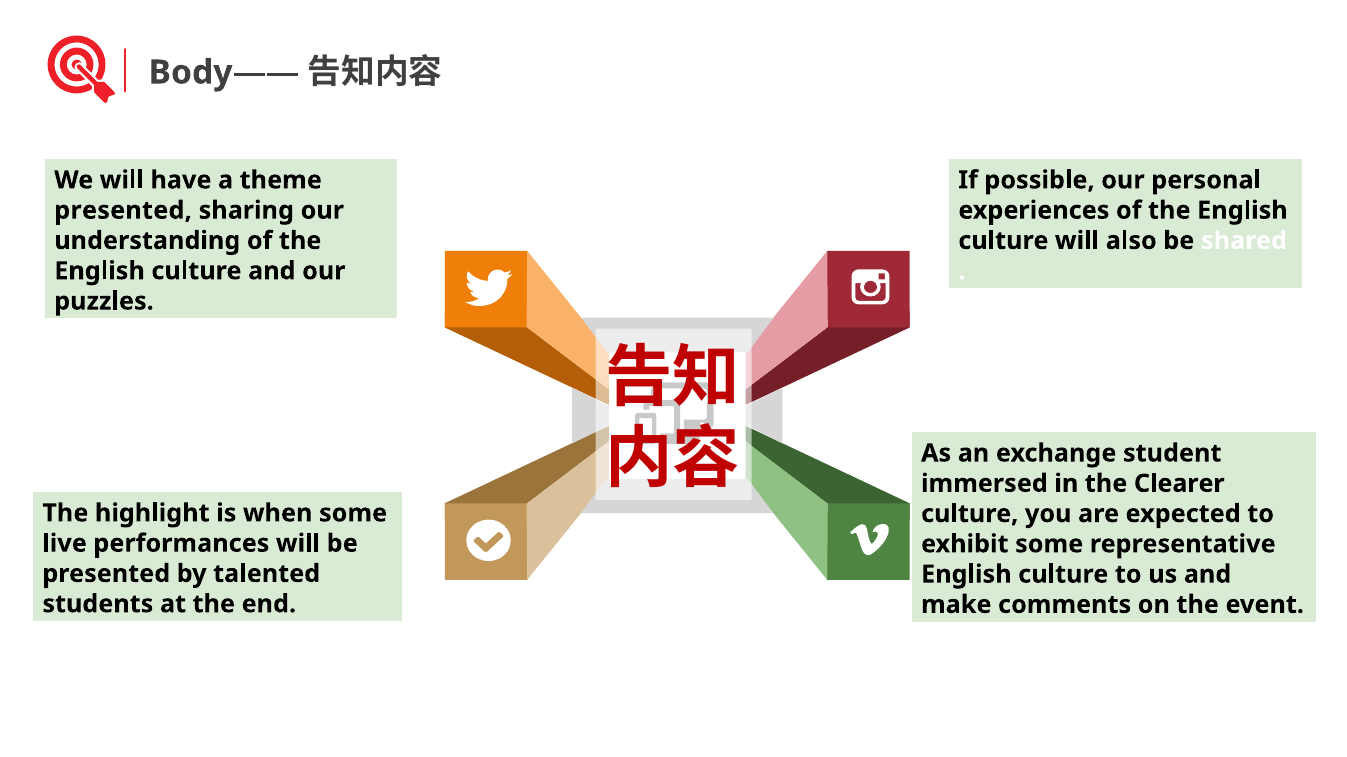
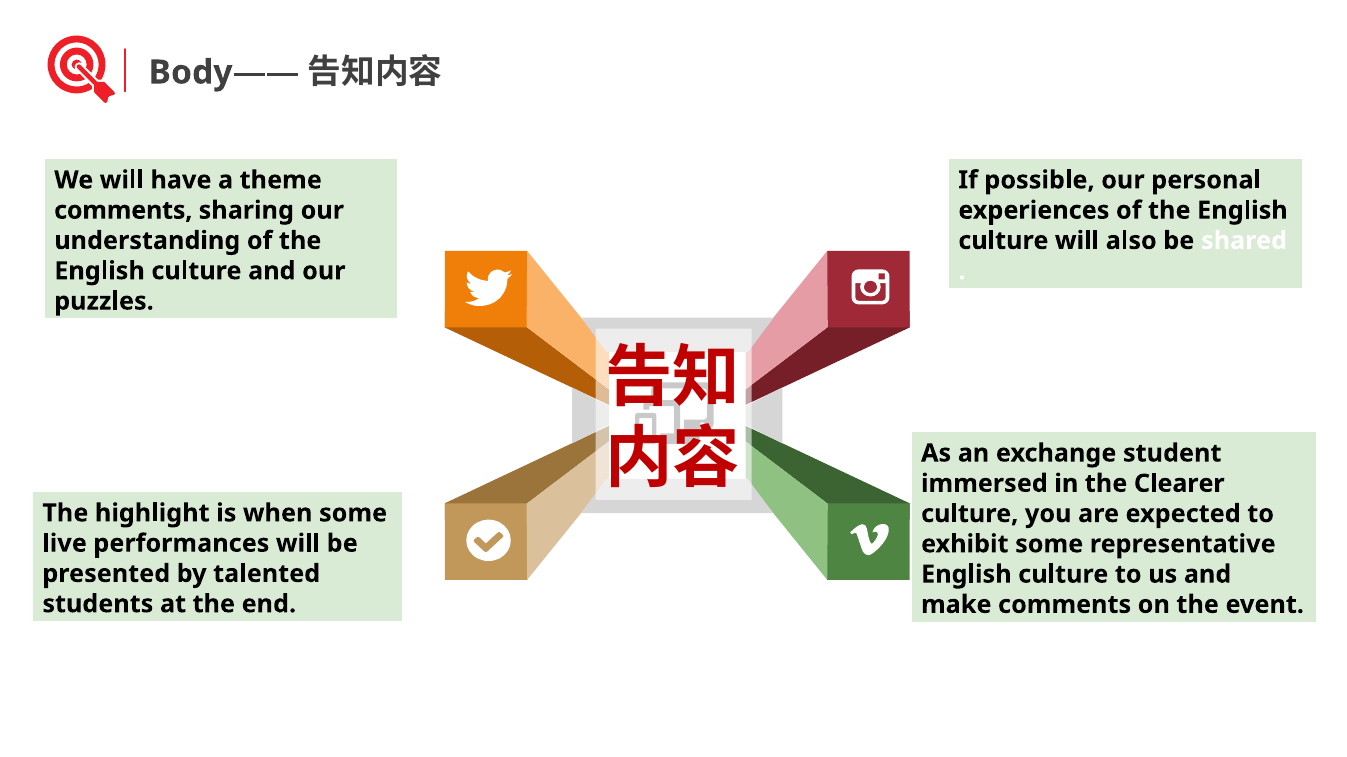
presented at (123, 211): presented -> comments
